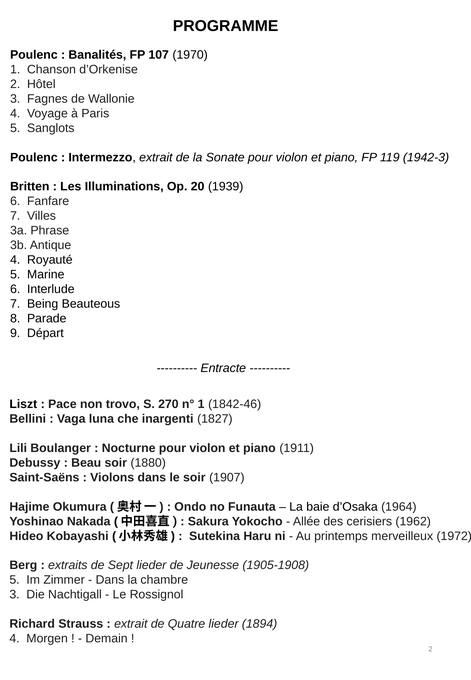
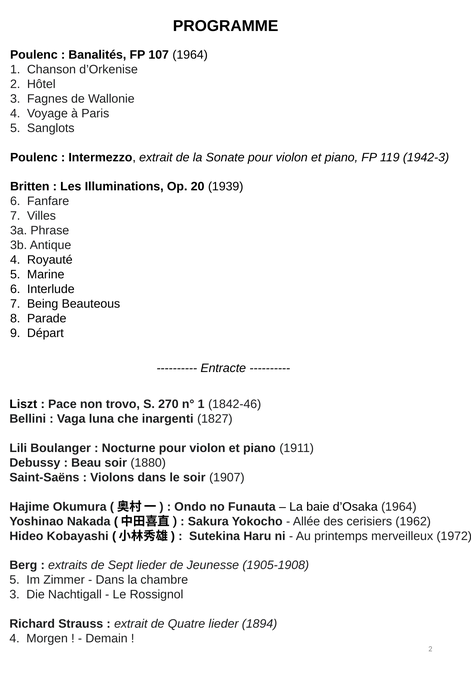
107 1970: 1970 -> 1964
